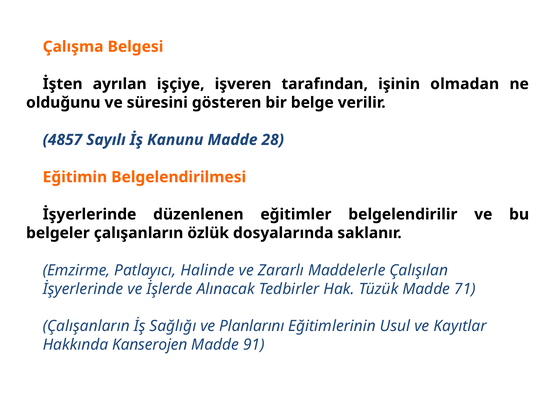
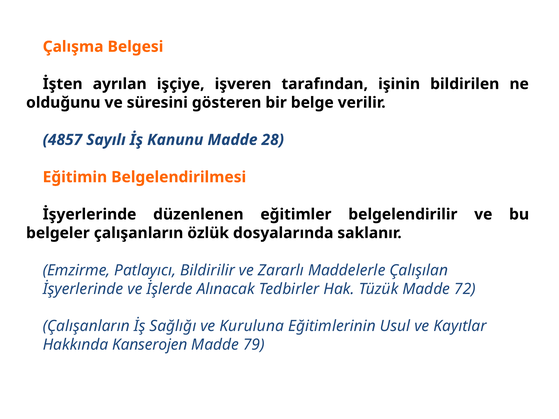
olmadan: olmadan -> bildirilen
Halinde: Halinde -> Bildirilir
71: 71 -> 72
Planlarını: Planlarını -> Kuruluna
91: 91 -> 79
